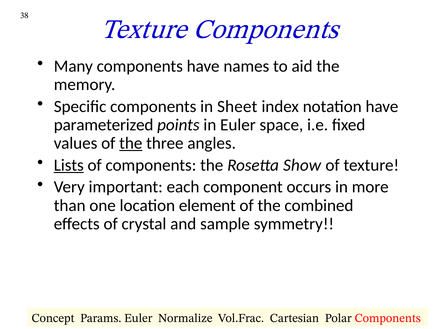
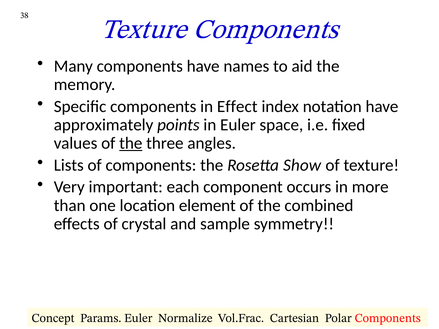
Sheet: Sheet -> Effect
parameterized: parameterized -> approximately
Lists underline: present -> none
